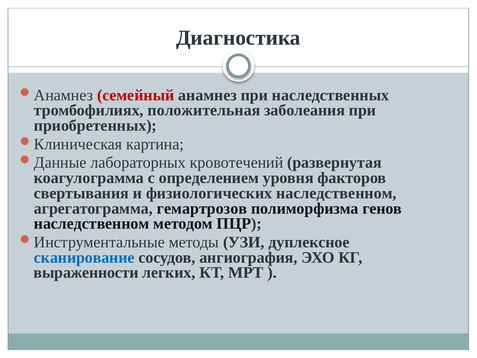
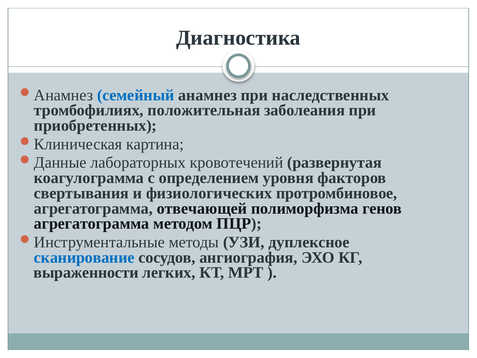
семейный colour: red -> blue
физиологических наследственном: наследственном -> протромбиновое
гемартрозов: гемартрозов -> отвечающей
наследственном at (92, 224): наследственном -> агрегатограмма
